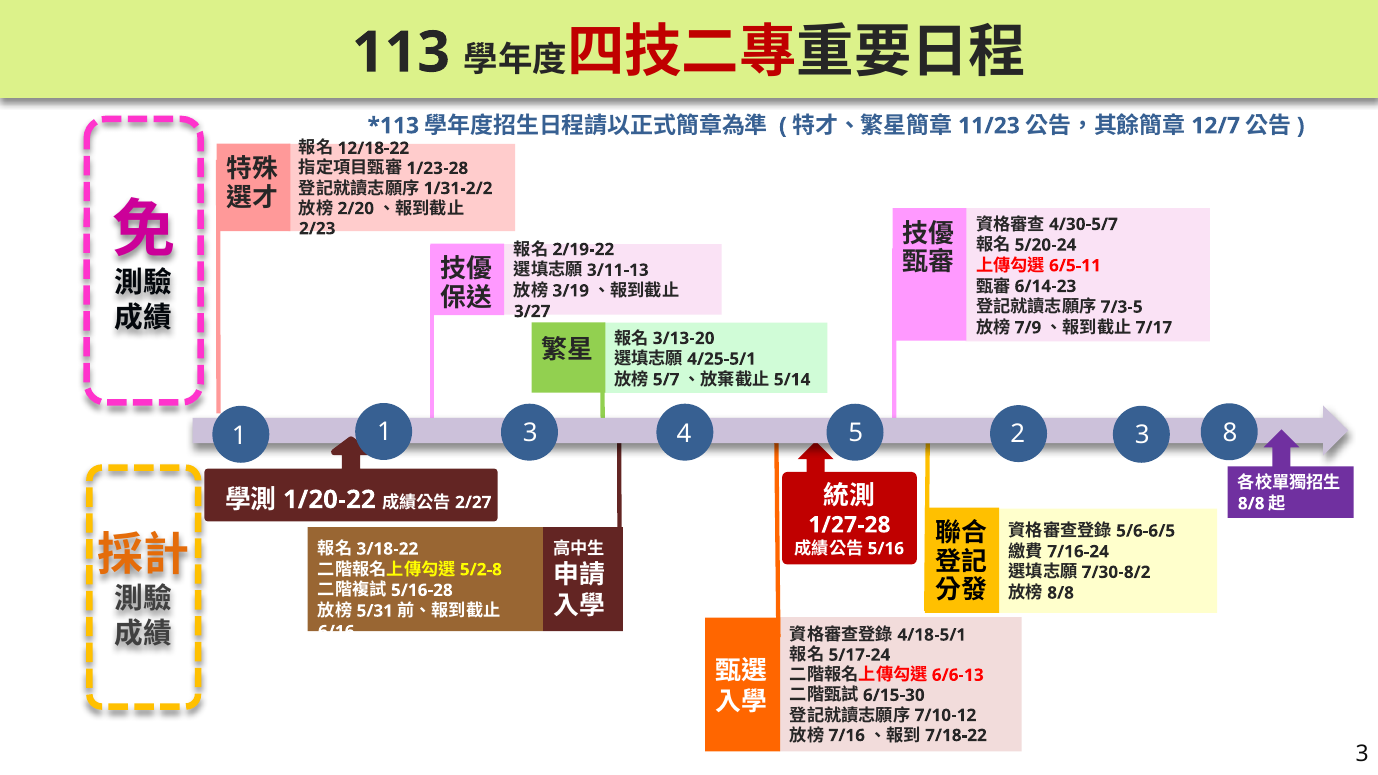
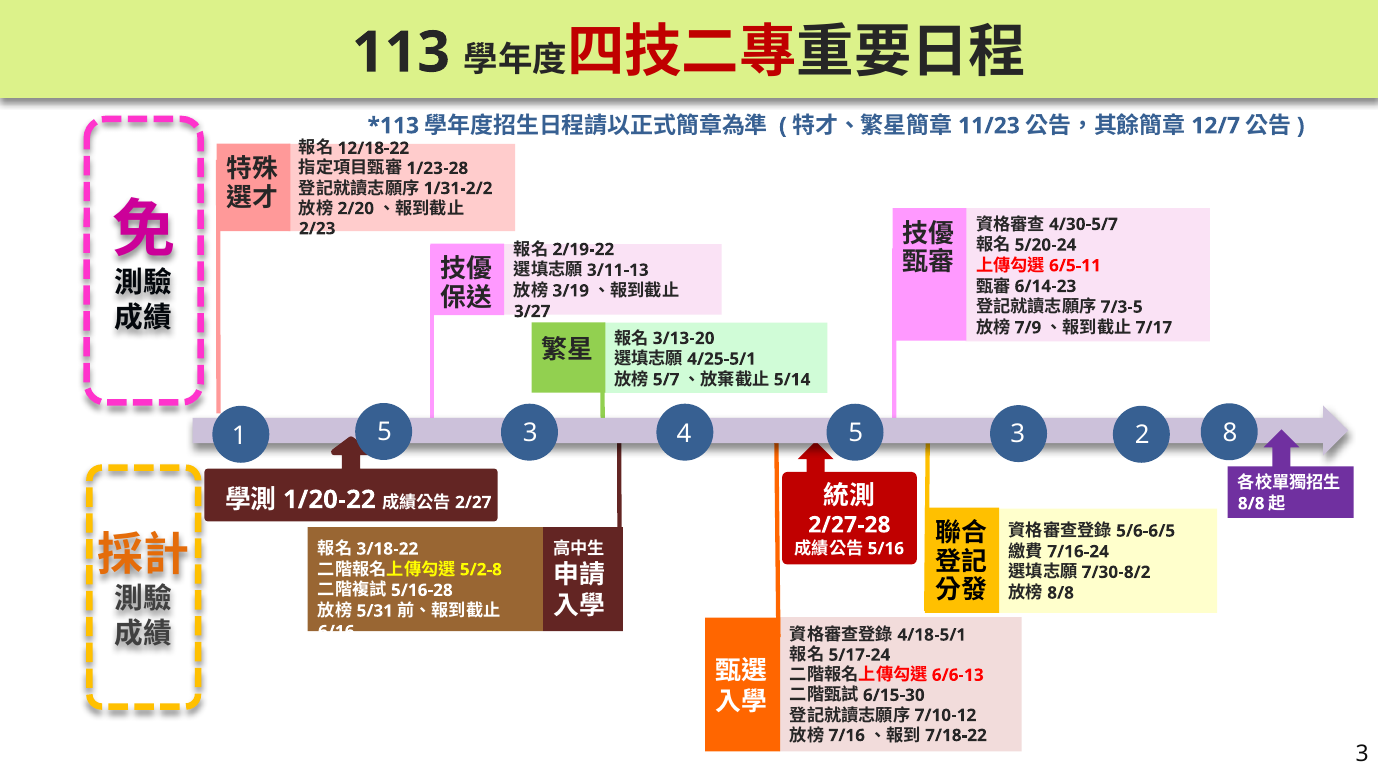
5 3: 3 -> 2
1 at (384, 432): 1 -> 5
4 2: 2 -> 3
1/27-28: 1/27-28 -> 2/27-28
